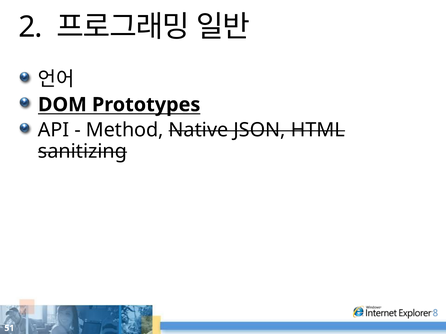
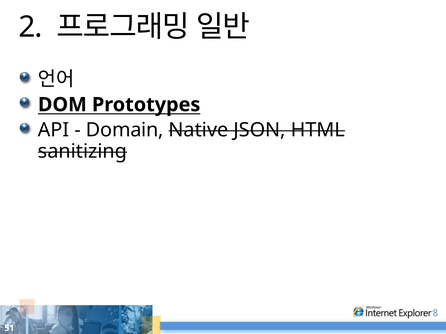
Method: Method -> Domain
